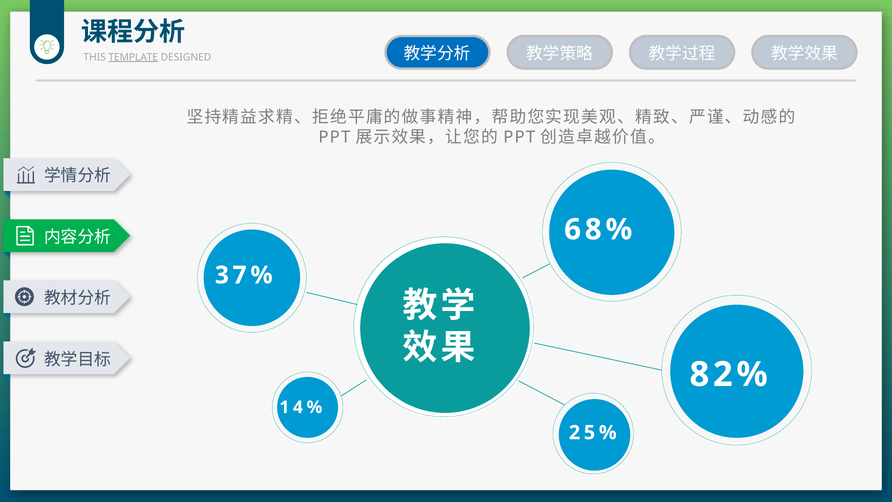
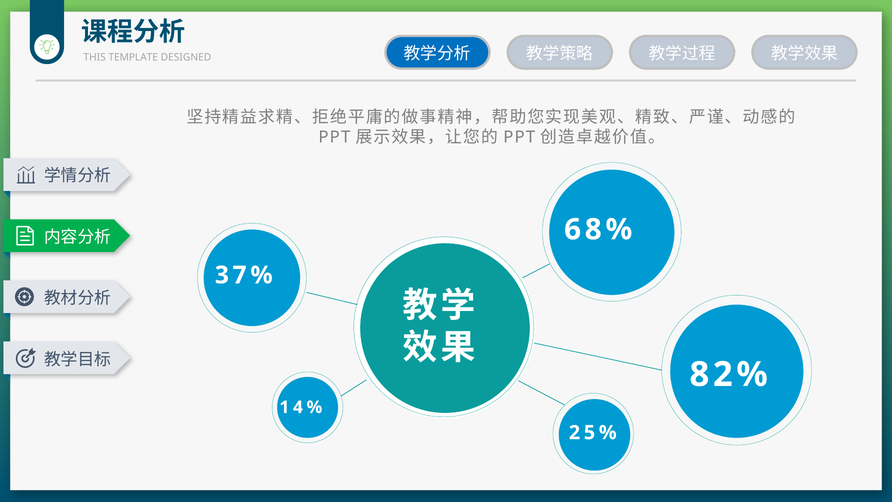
TEMPLATE underline: present -> none
